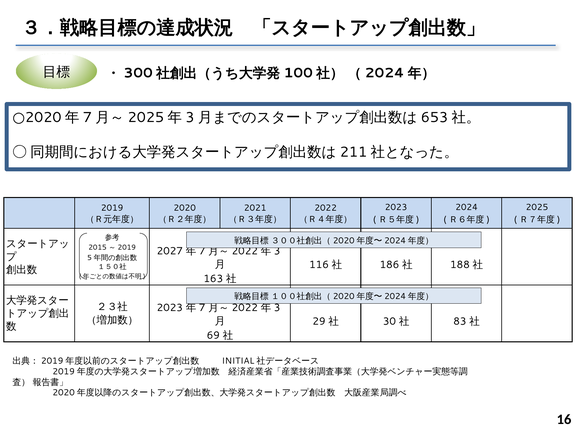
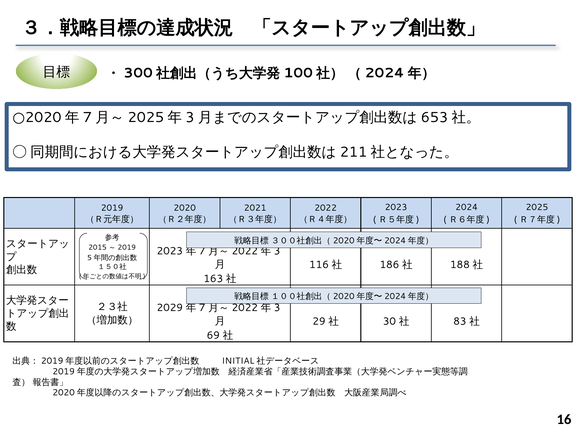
2027 at (170, 251): 2027 -> 2023
2023 at (170, 308): 2023 -> 2029
